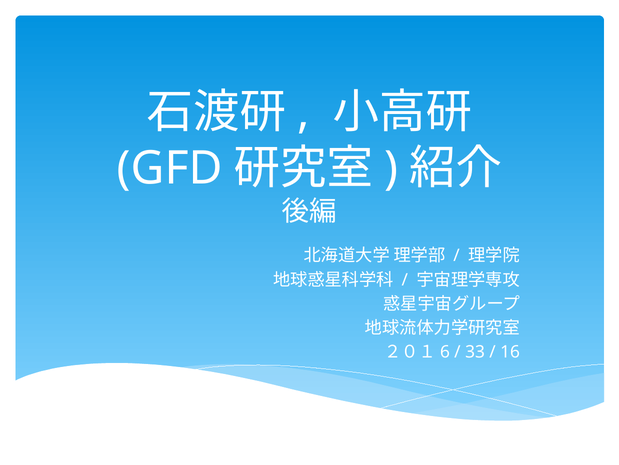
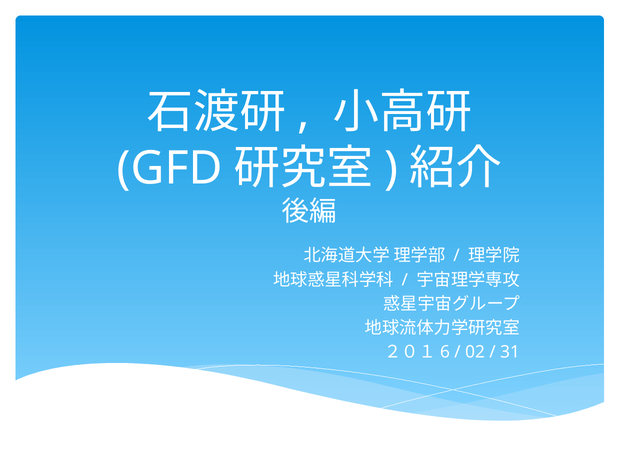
33: 33 -> 02
16: 16 -> 31
